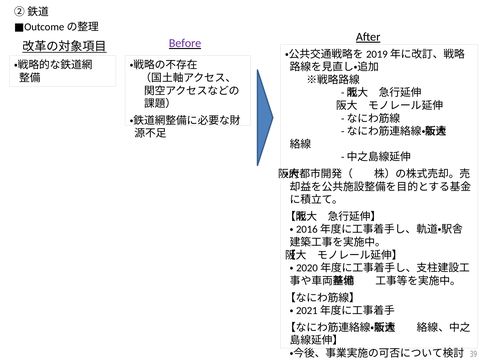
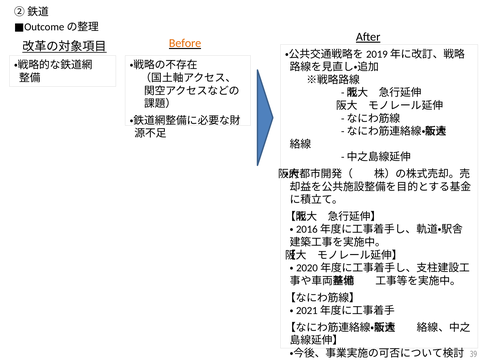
Before colour: purple -> orange
